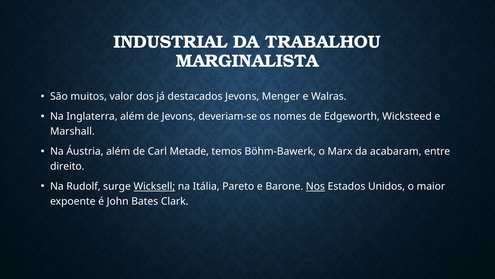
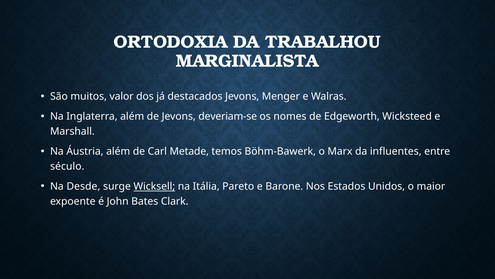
INDUSTRIAL: INDUSTRIAL -> ORTODOXIA
acabaram: acabaram -> influentes
direito: direito -> século
Rudolf: Rudolf -> Desde
Nos underline: present -> none
